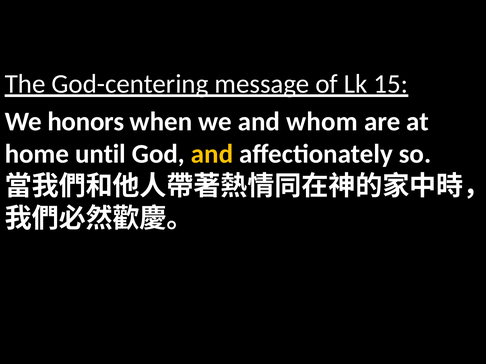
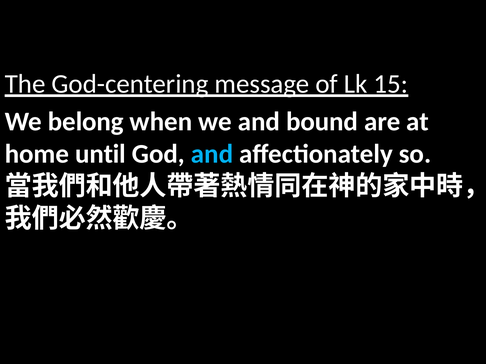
honors: honors -> belong
whom: whom -> bound
and at (212, 154) colour: yellow -> light blue
